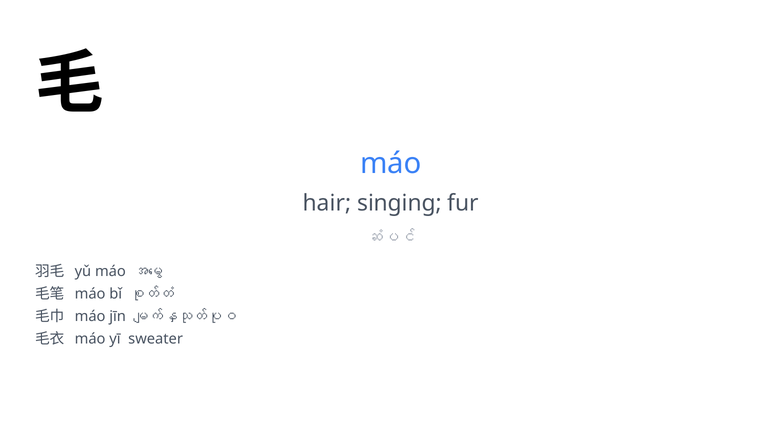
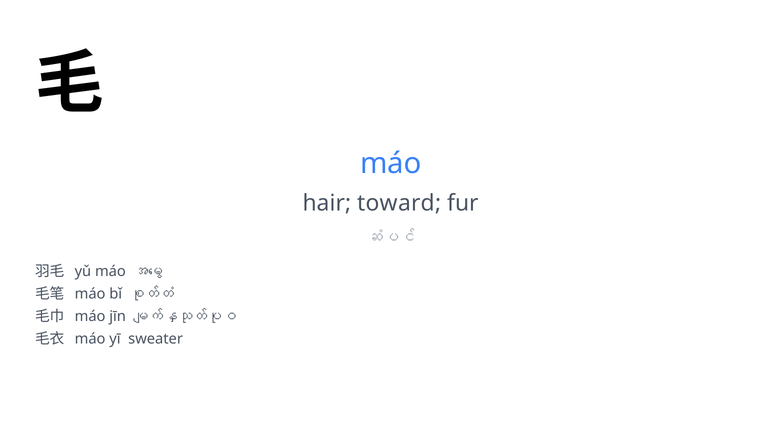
singing: singing -> toward
